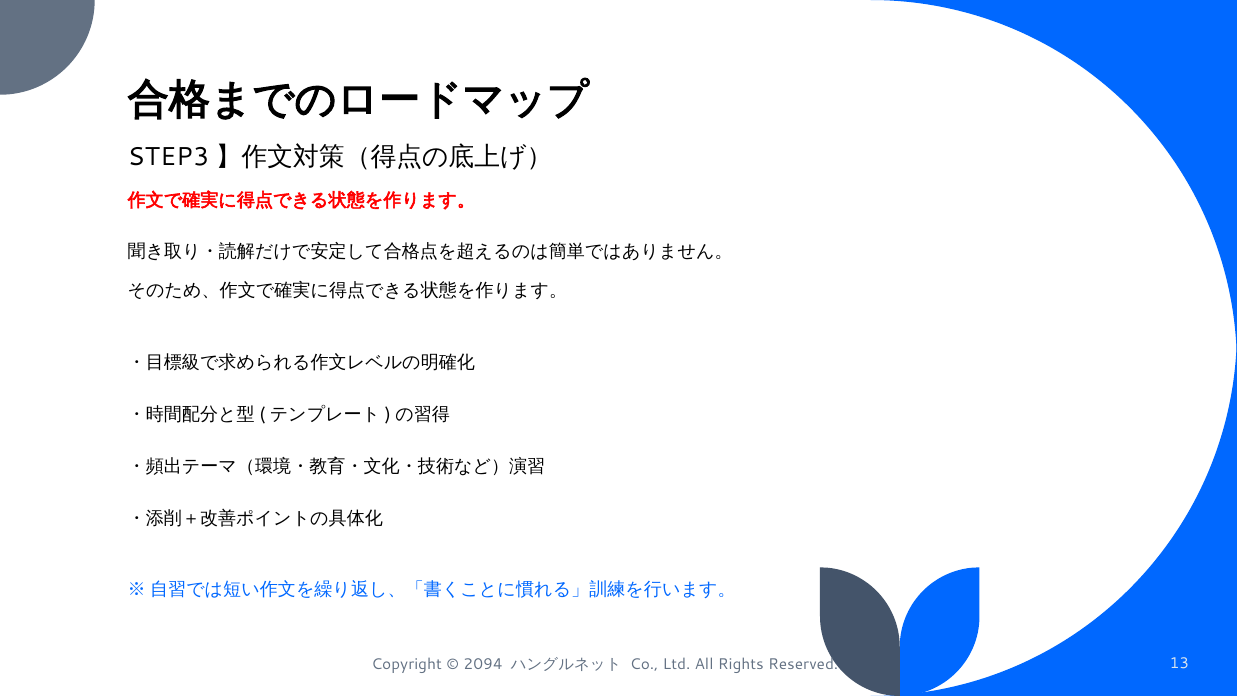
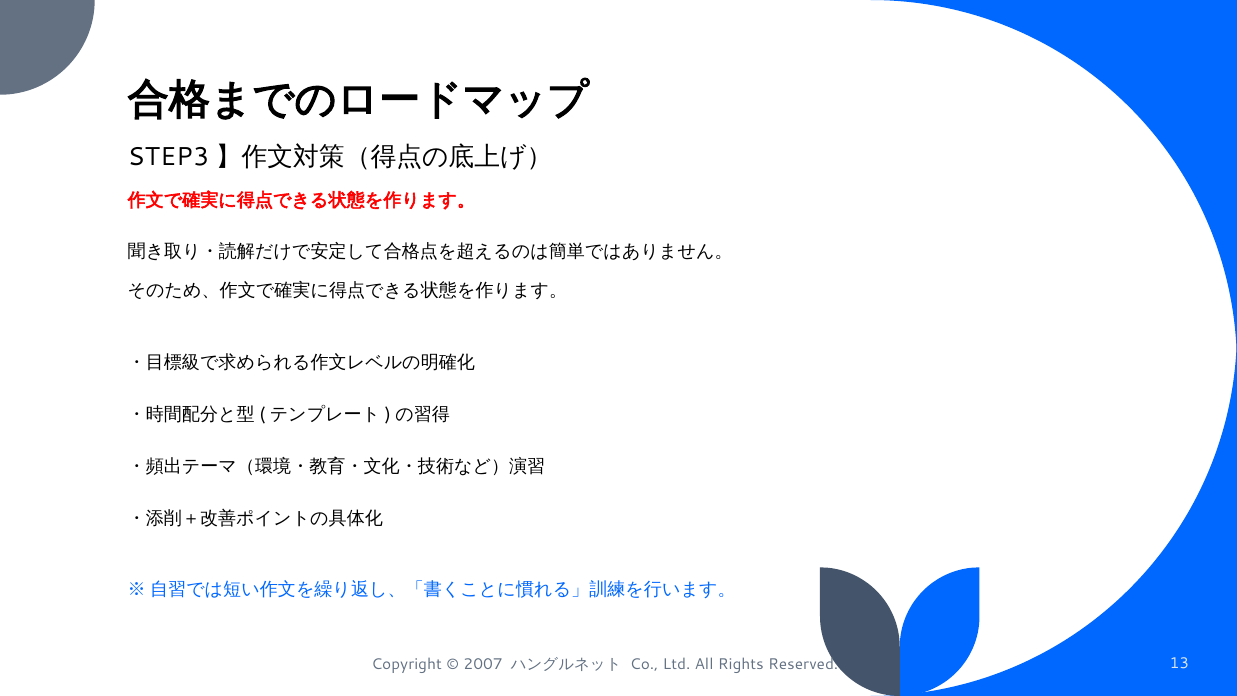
2094: 2094 -> 2007
